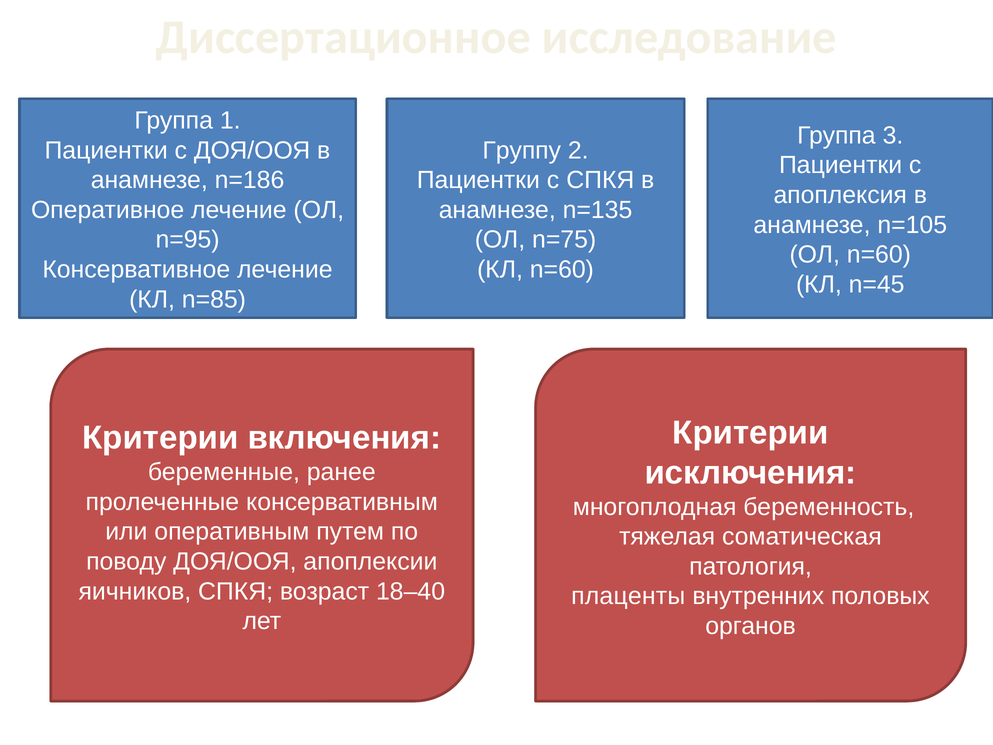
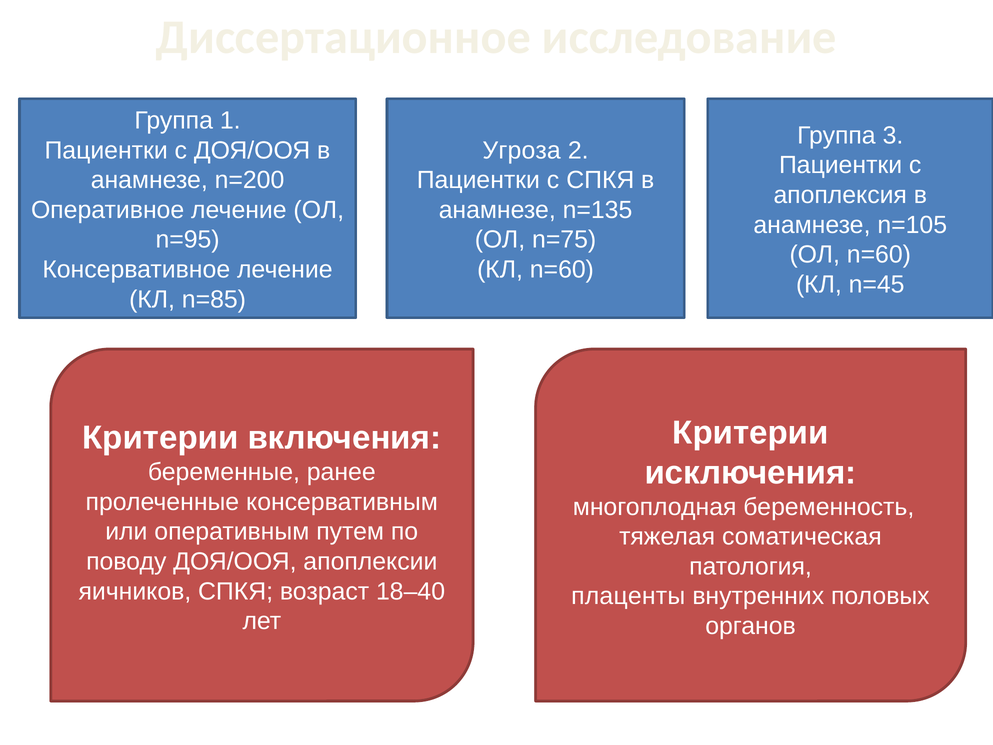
Группу: Группу -> Угроза
n=186: n=186 -> n=200
